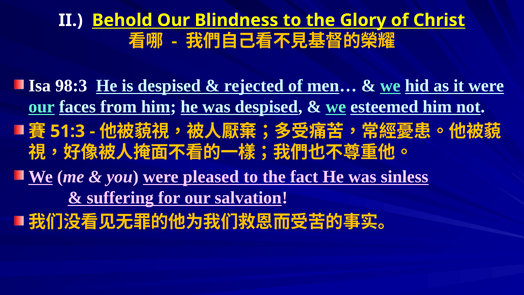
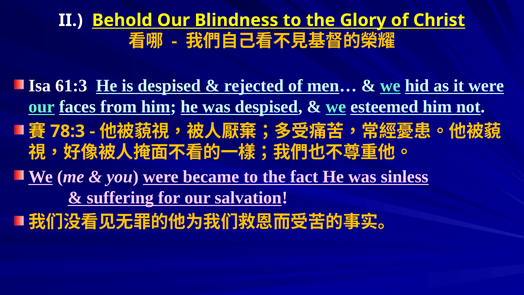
98:3: 98:3 -> 61:3
51:3: 51:3 -> 78:3
pleased: pleased -> became
